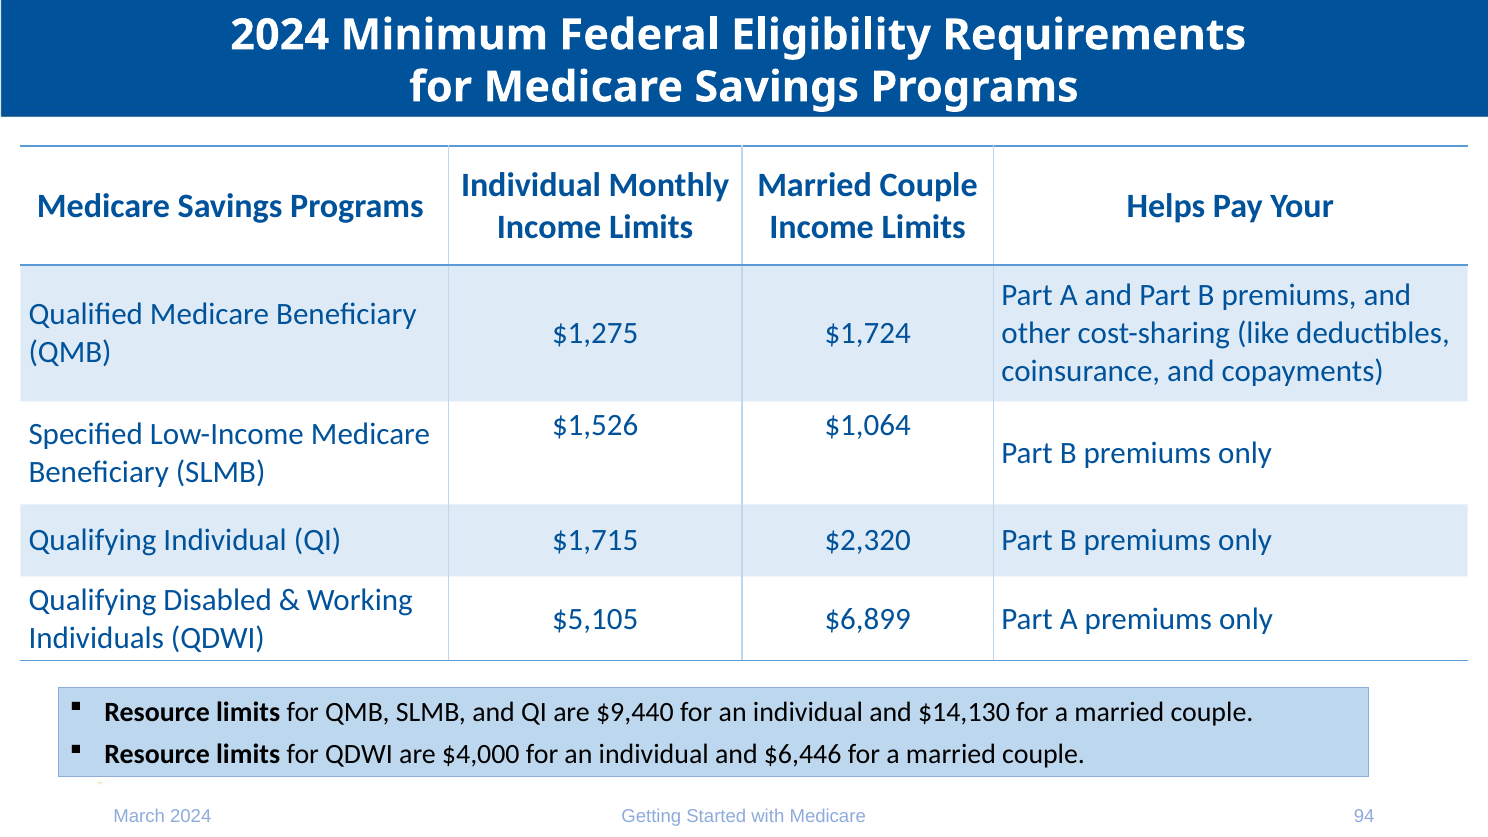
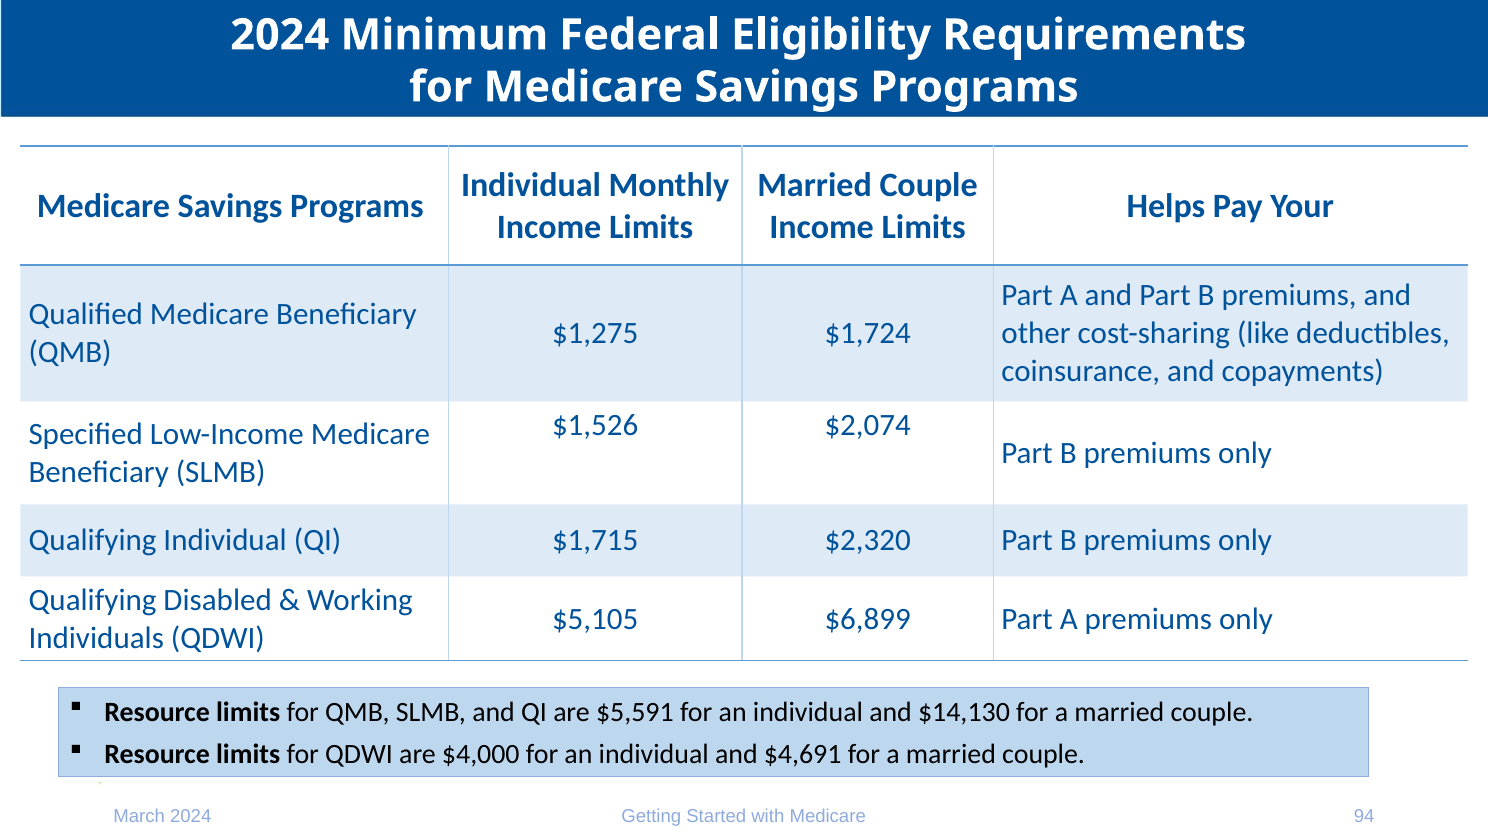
$1,064: $1,064 -> $2,074
$9,440: $9,440 -> $5,591
$6,446: $6,446 -> $4,691
